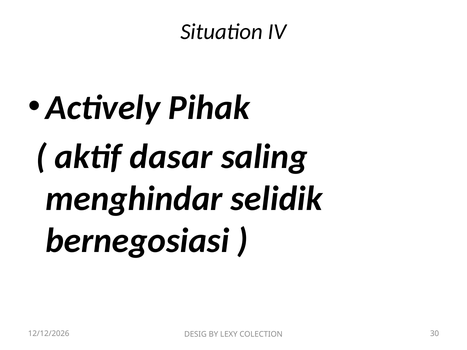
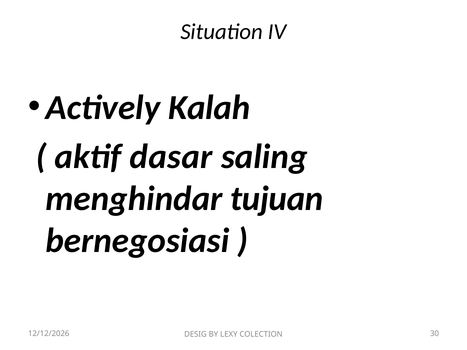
Pihak: Pihak -> Kalah
selidik: selidik -> tujuan
